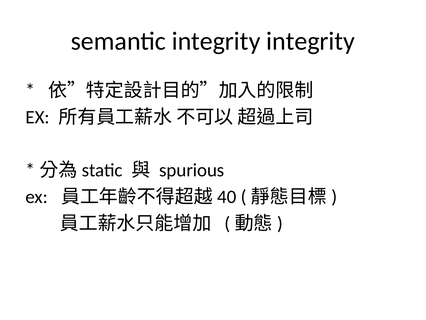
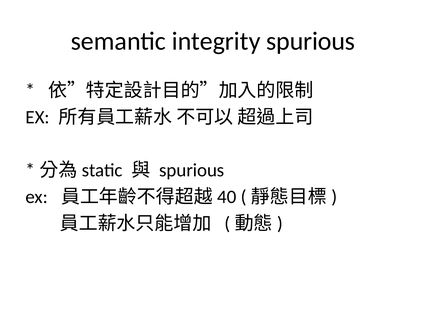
integrity integrity: integrity -> spurious
